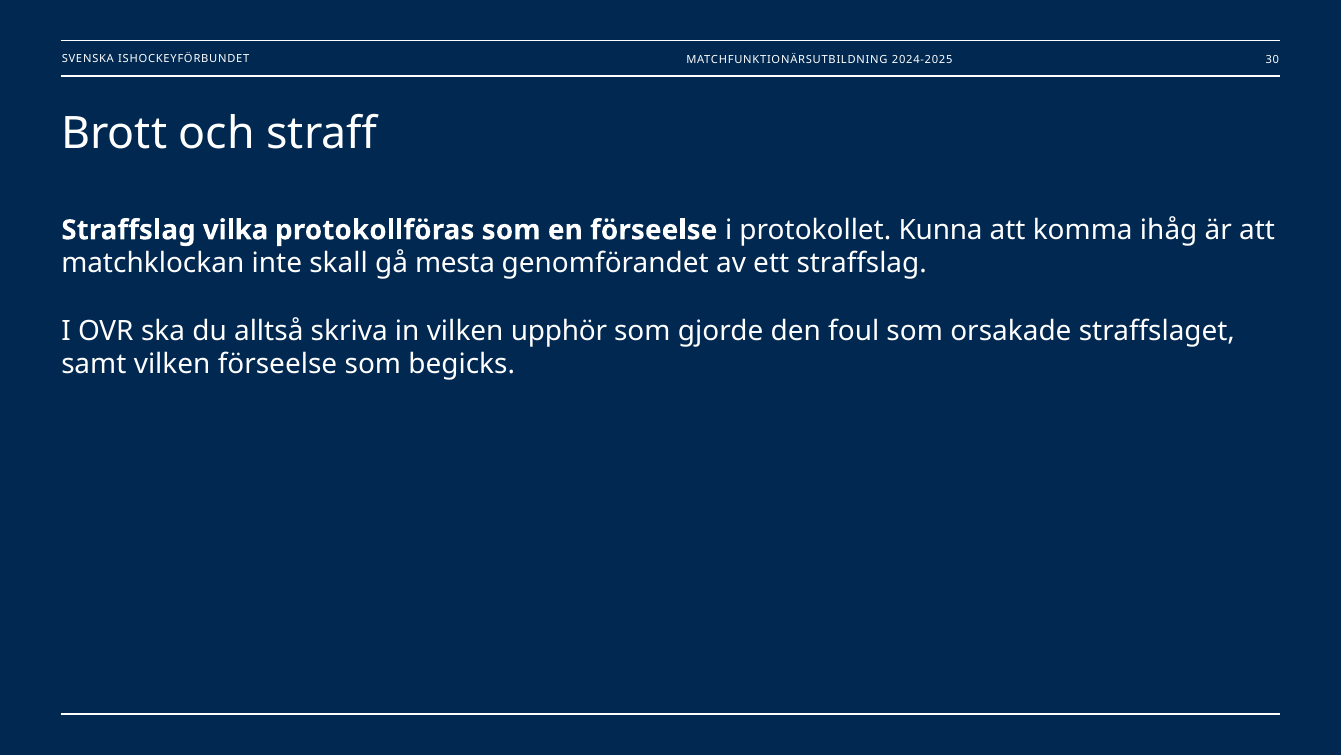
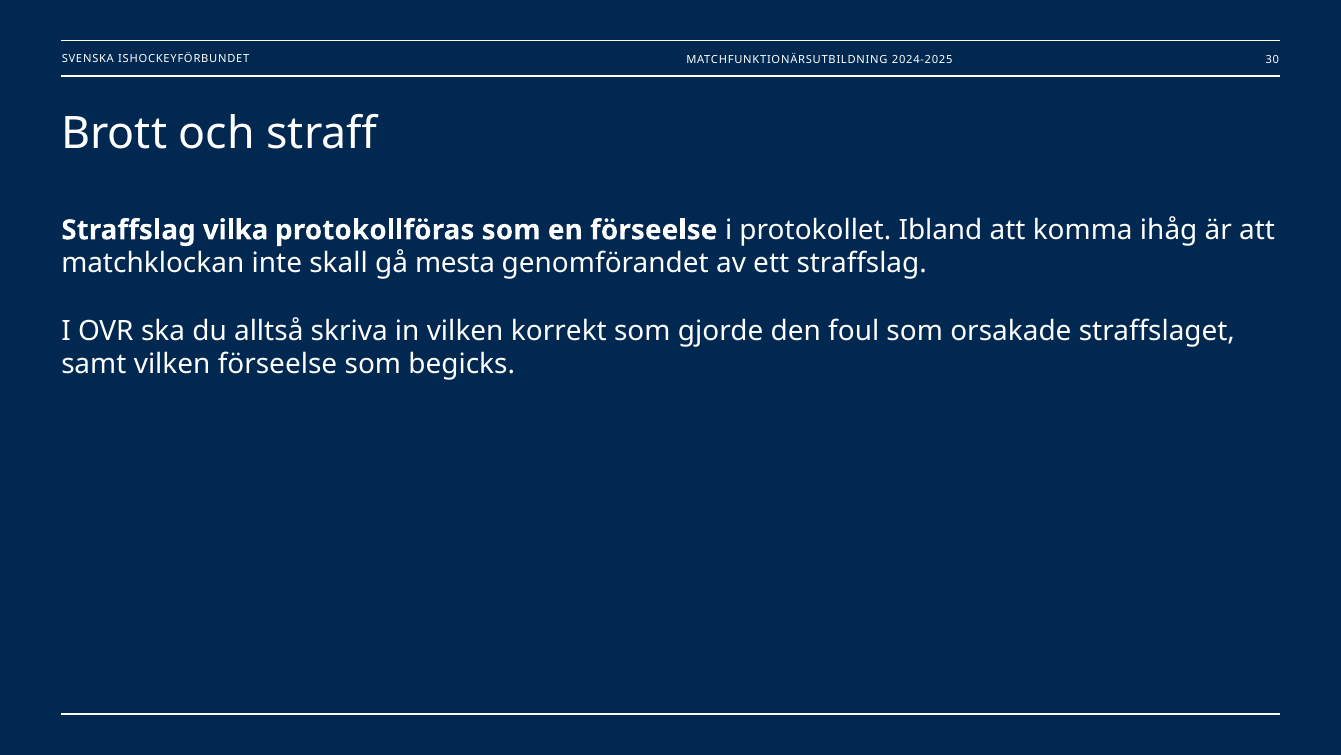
Kunna: Kunna -> Ibland
upphör: upphör -> korrekt
